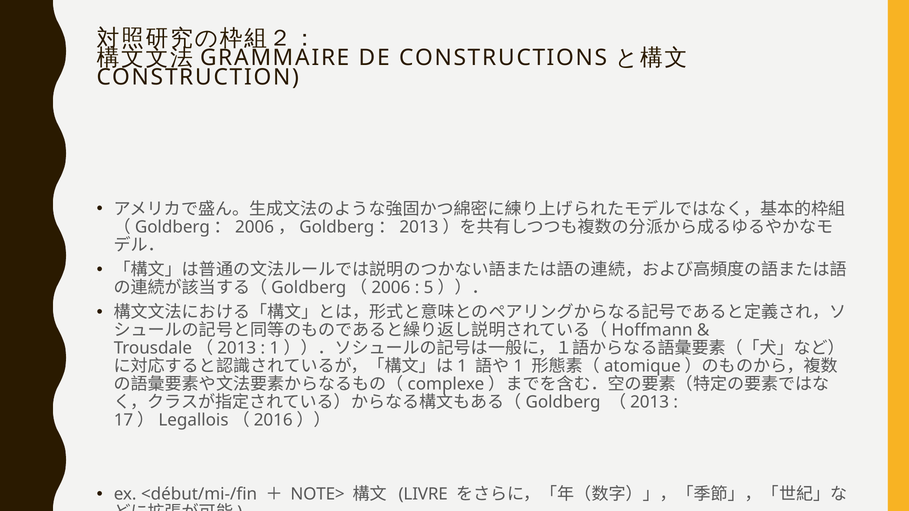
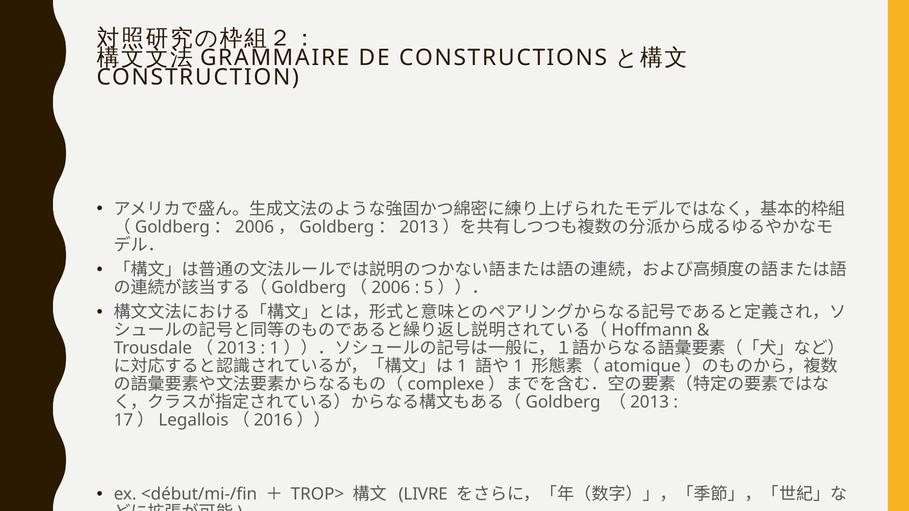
NOTE>: NOTE> -> TROP>
